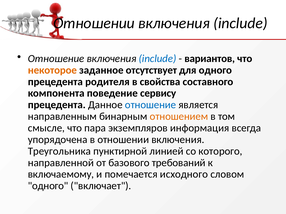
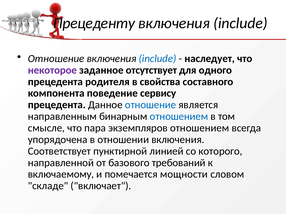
Отношении at (94, 23): Отношении -> Прецеденту
вариантов: вариантов -> наследует
некоторое colour: orange -> purple
отношением at (179, 117) colour: orange -> blue
экземпляров информация: информация -> отношением
Треугольника: Треугольника -> Соответствует
исходного: исходного -> мощности
одного at (48, 186): одного -> складе
